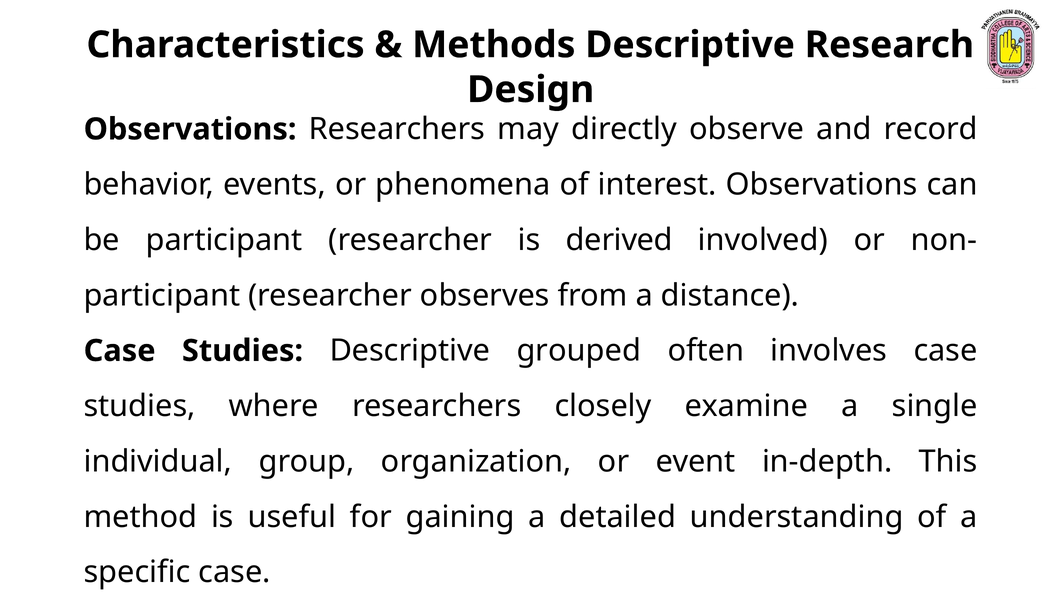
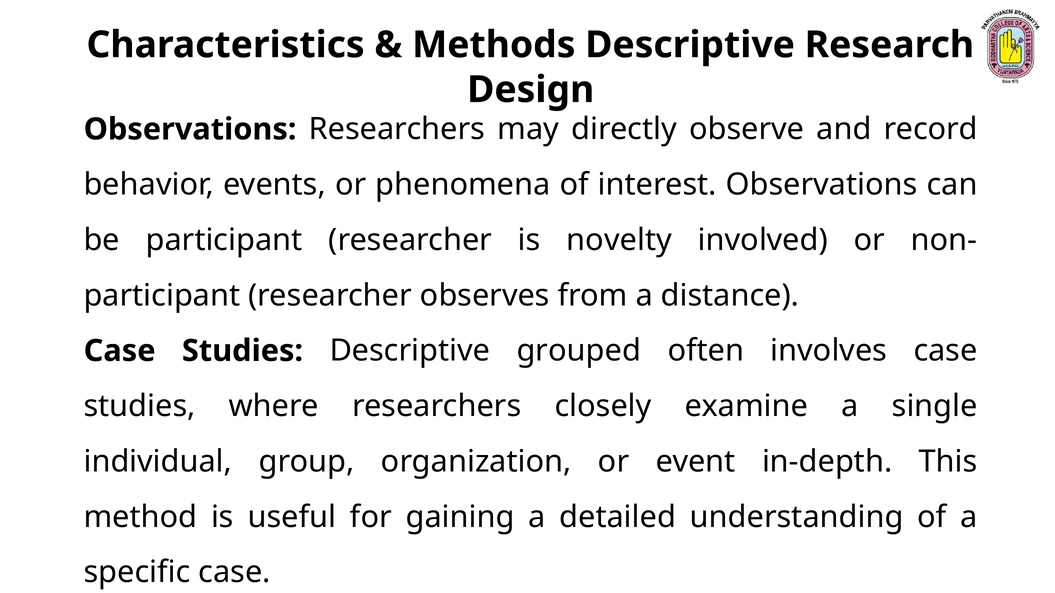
derived: derived -> novelty
